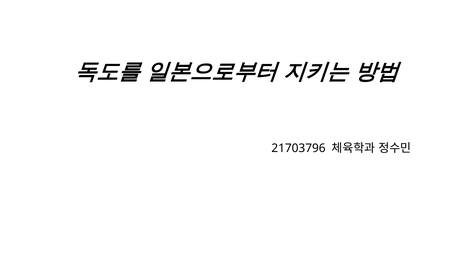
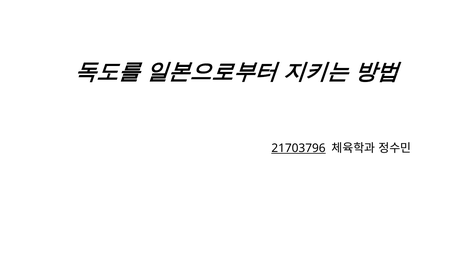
21703796 underline: none -> present
